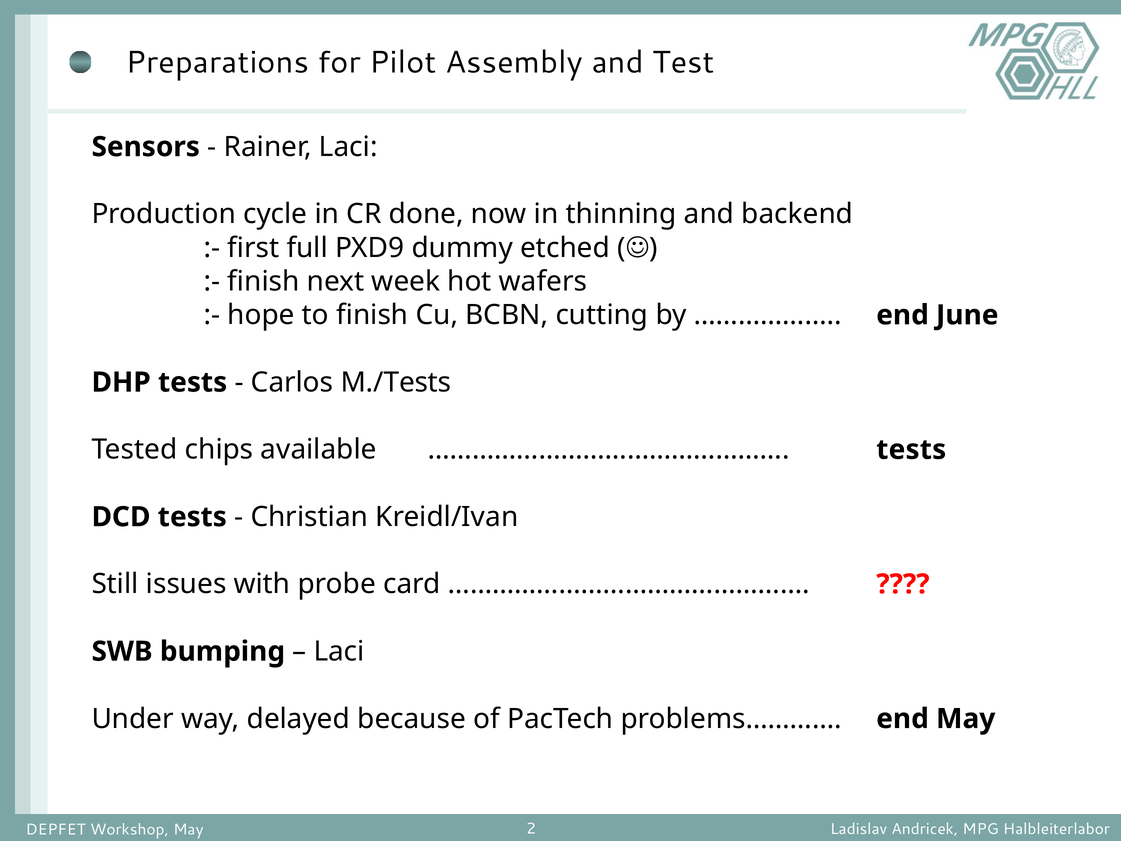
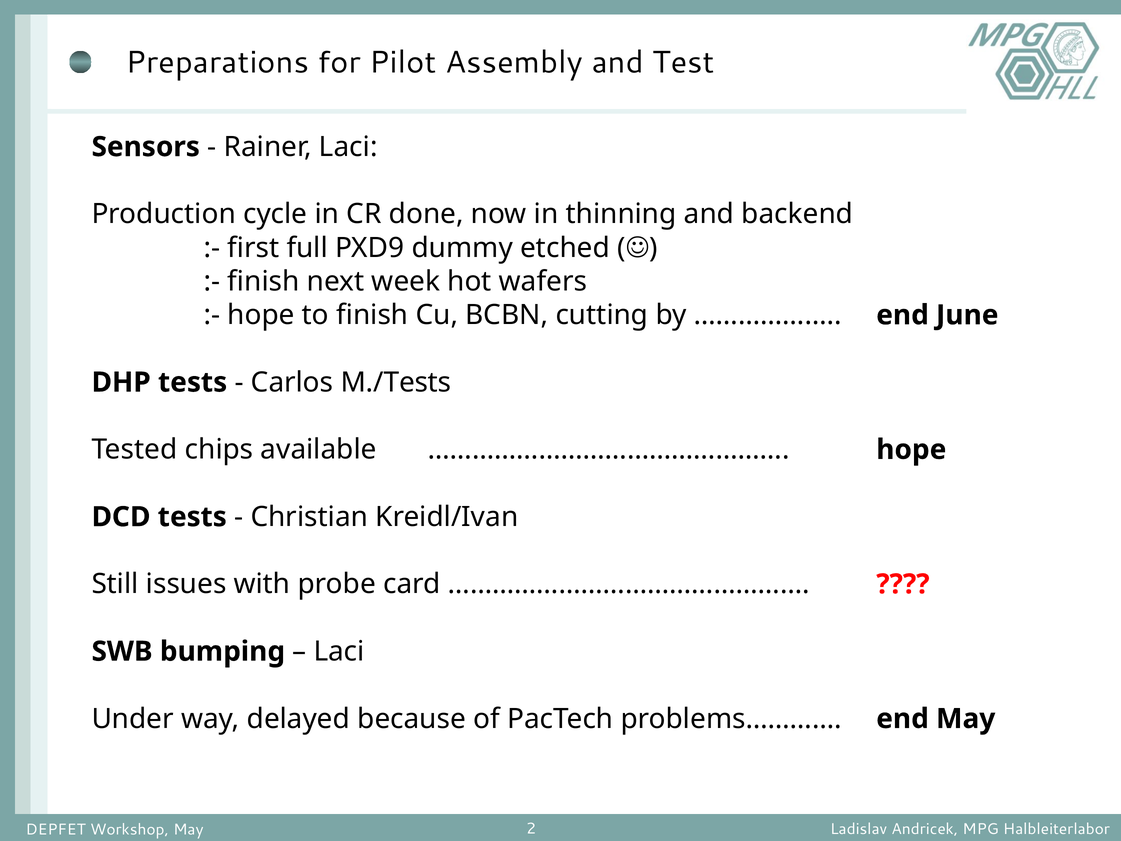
tests at (911, 450): tests -> hope
